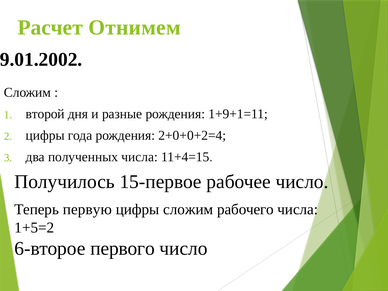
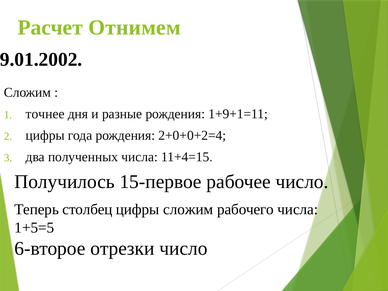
второй: второй -> точнее
первую: первую -> столбец
1+5=2: 1+5=2 -> 1+5=5
первого: первого -> отрезки
